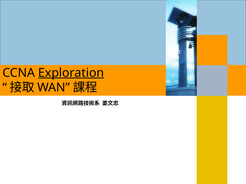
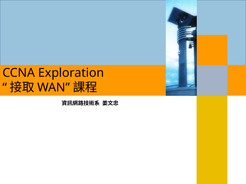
Exploration underline: present -> none
